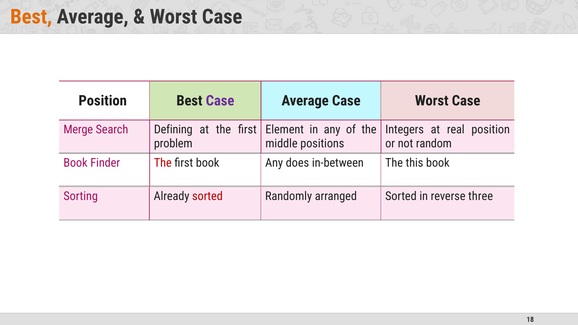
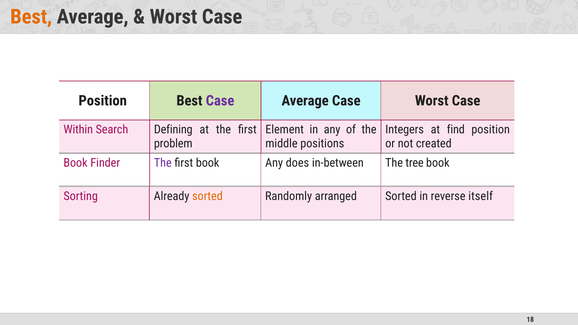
Merge: Merge -> Within
real: real -> find
random: random -> created
The at (163, 163) colour: red -> purple
this: this -> tree
sorted at (207, 196) colour: red -> orange
three: three -> itself
